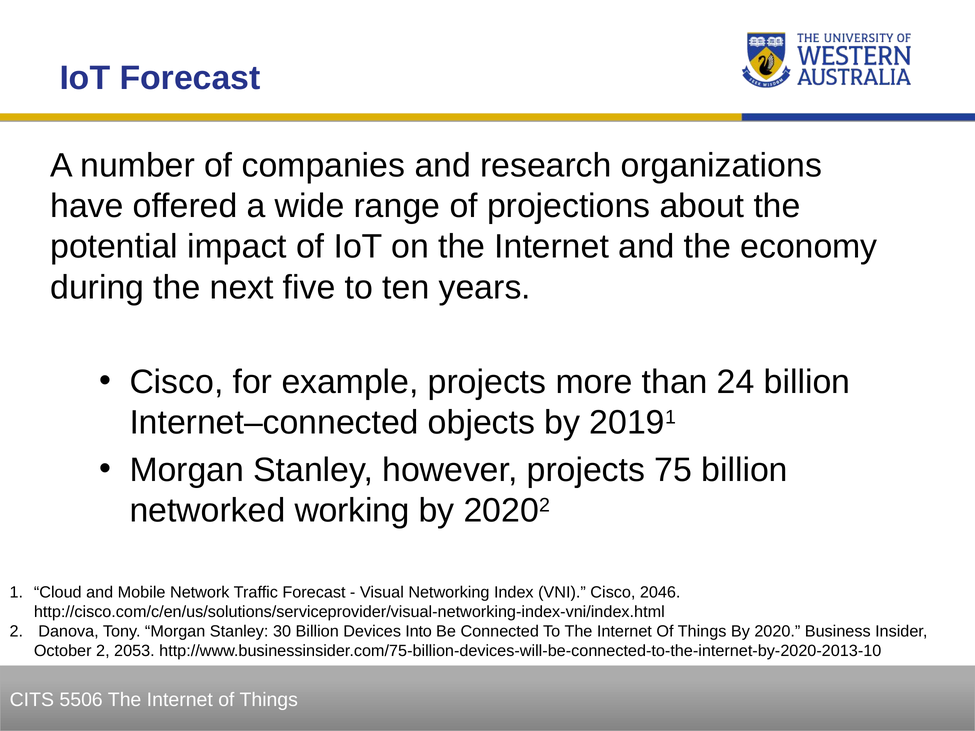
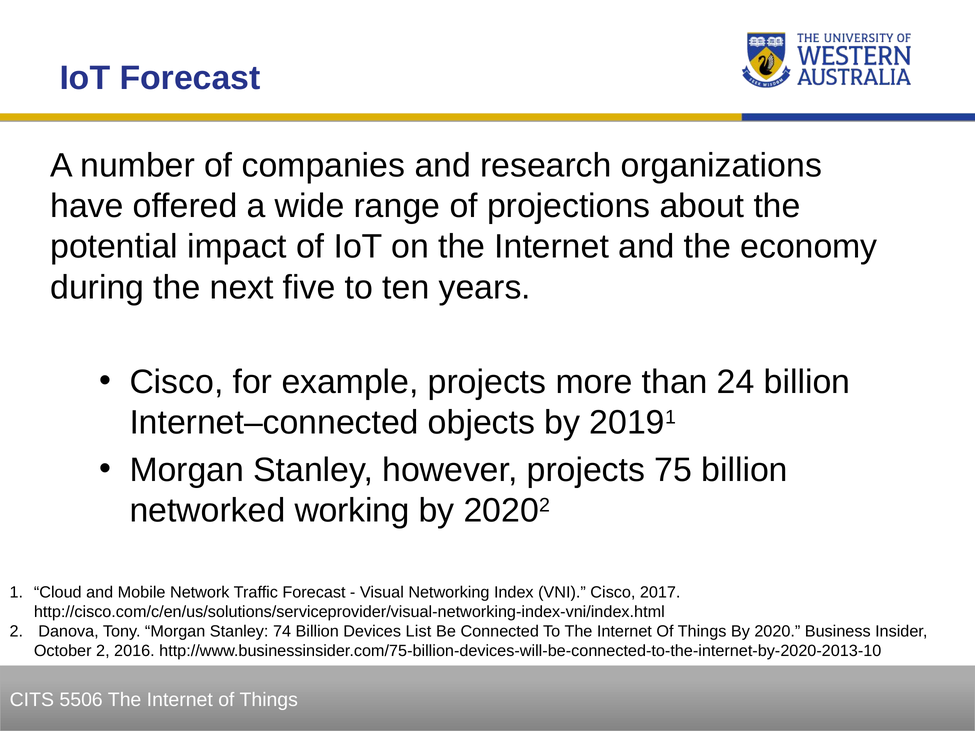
2046: 2046 -> 2017
30: 30 -> 74
Into: Into -> List
2053: 2053 -> 2016
